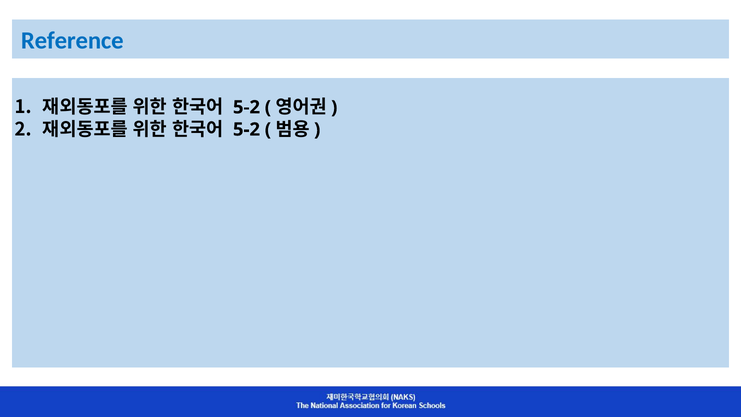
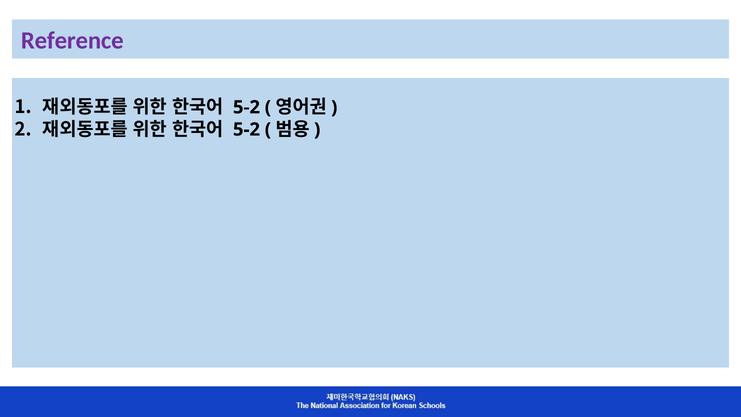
Reference colour: blue -> purple
